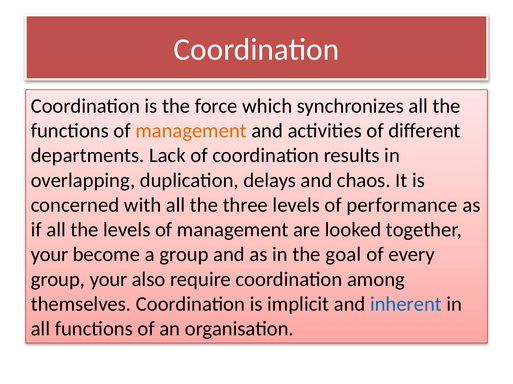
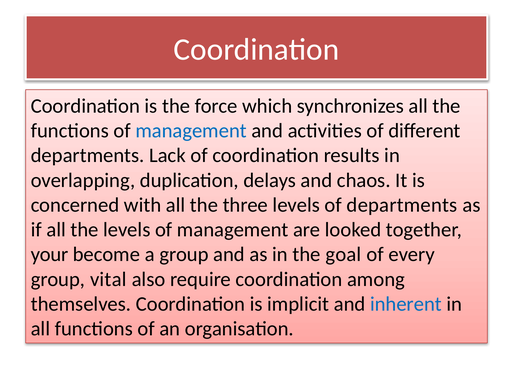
management at (191, 131) colour: orange -> blue
of performance: performance -> departments
group your: your -> vital
